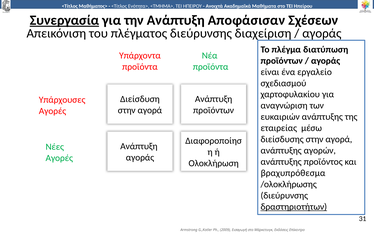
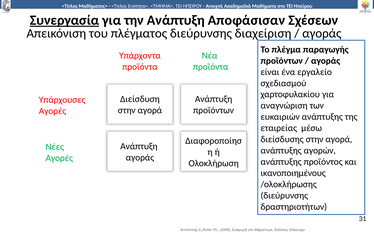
διατύπωση: διατύπωση -> παραγωγής
βραχυπρόθεσμα: βραχυπρόθεσμα -> ικανοποιημένους
δραστηριοτήτων underline: present -> none
